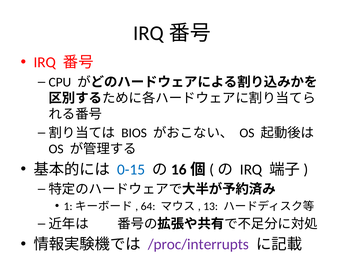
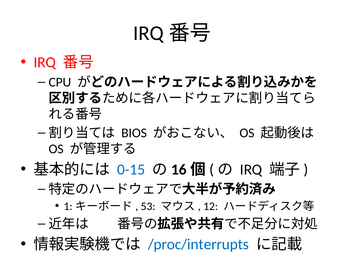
64: 64 -> 53
13: 13 -> 12
/proc/interrupts colour: purple -> blue
